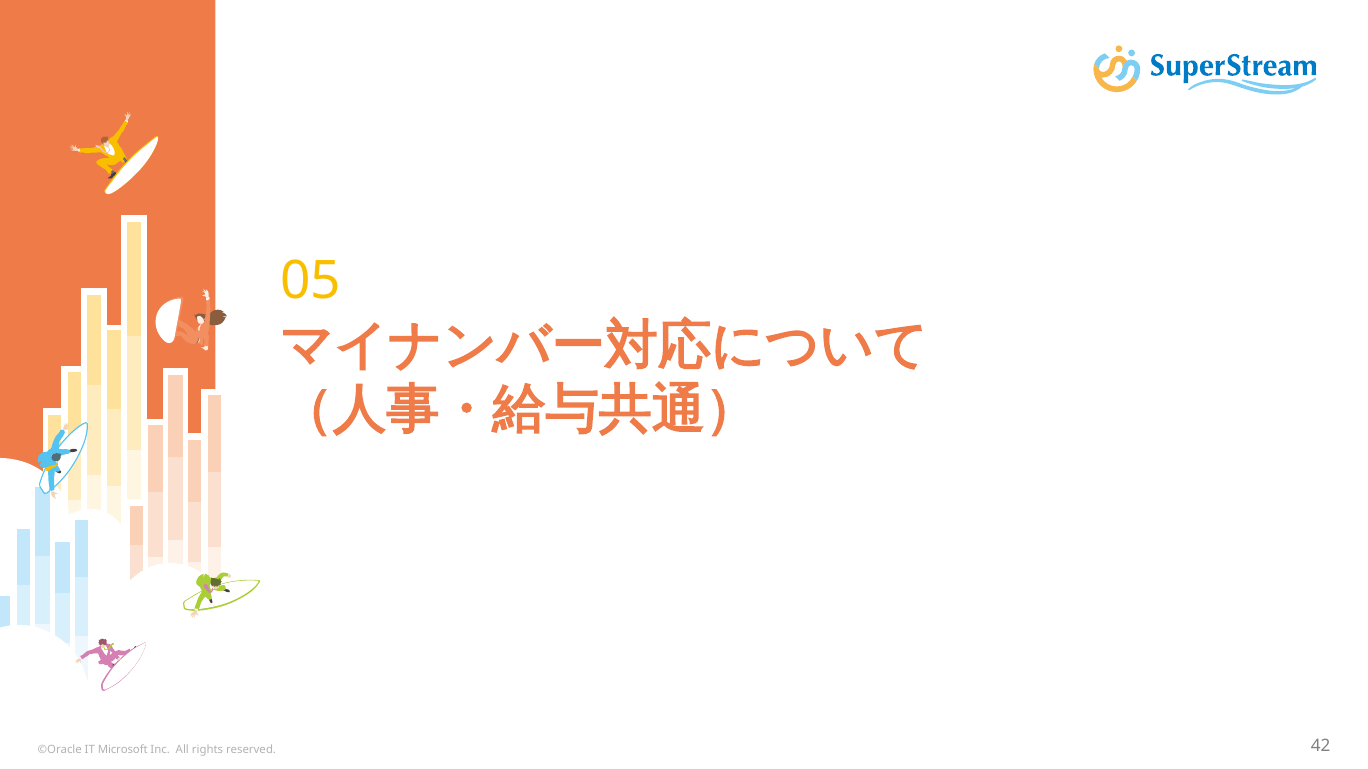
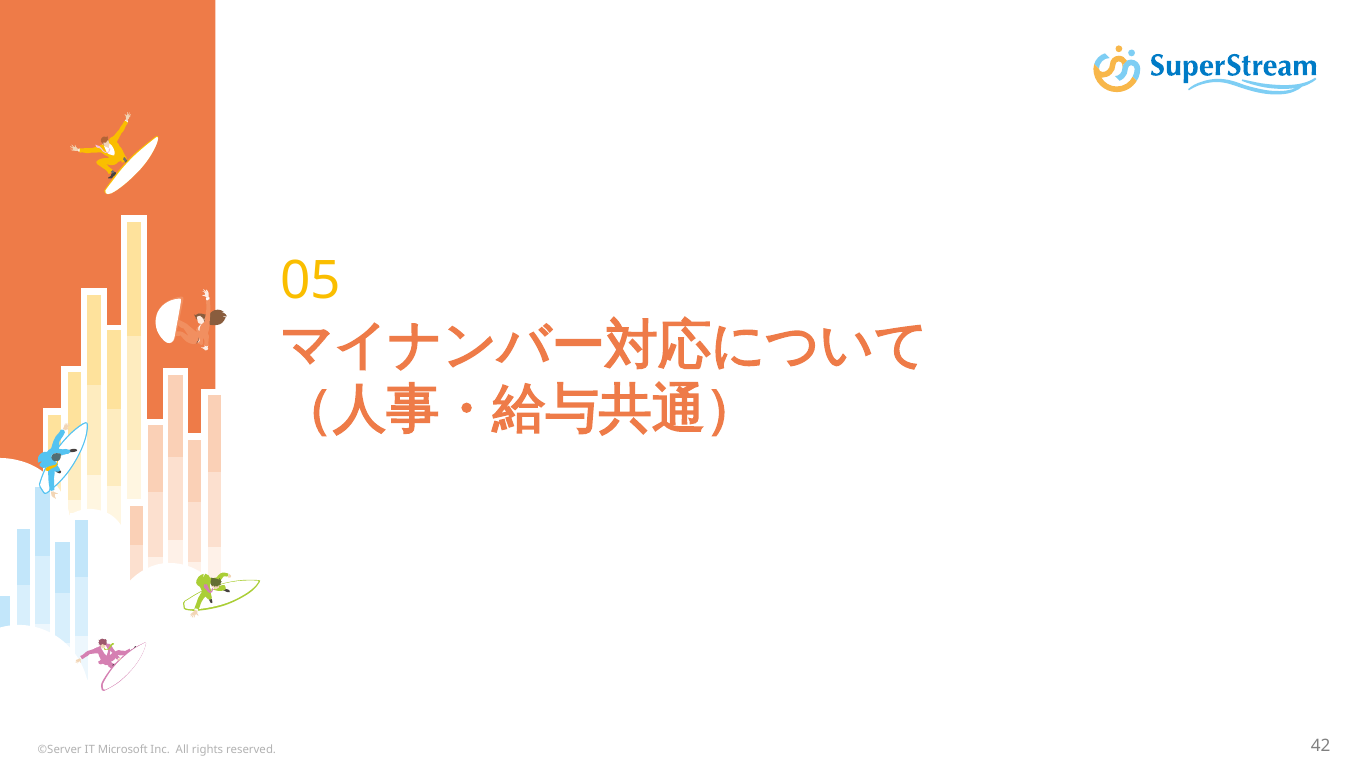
©Oracle: ©Oracle -> ©Server
